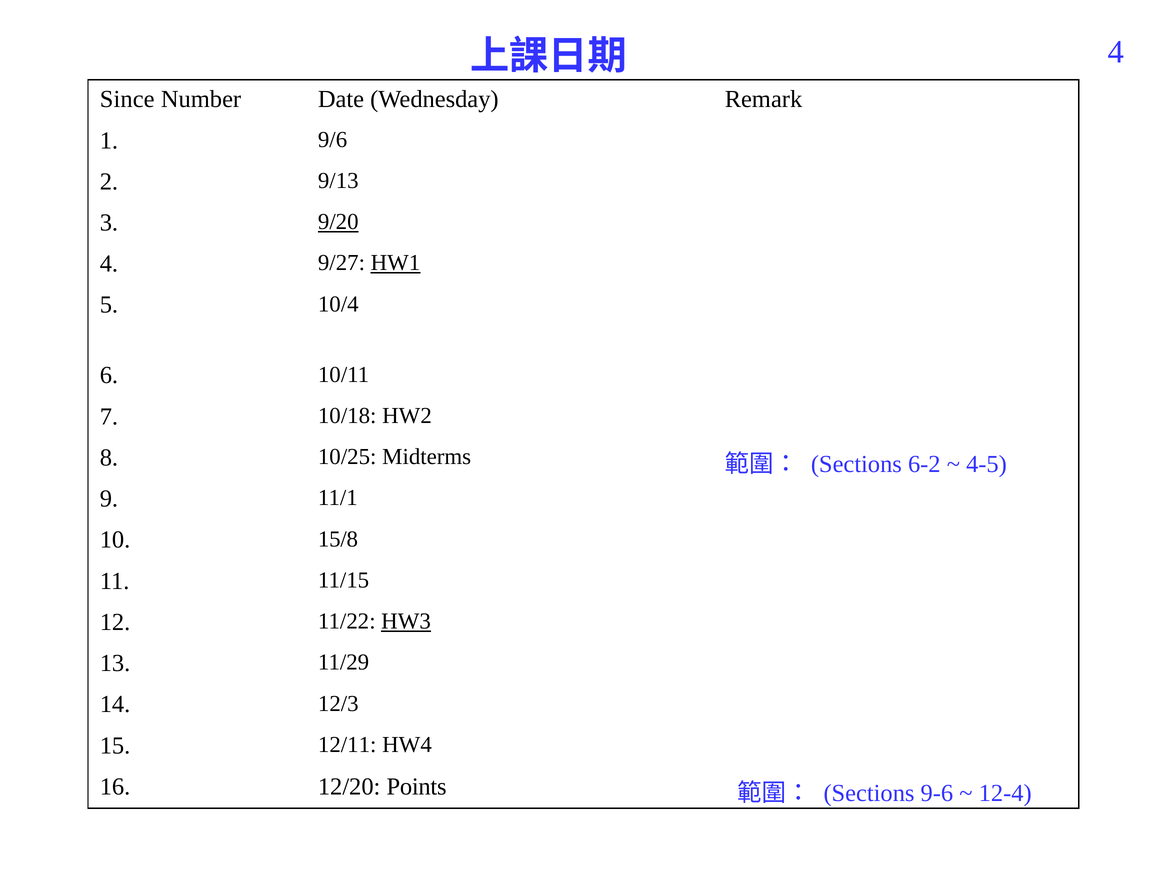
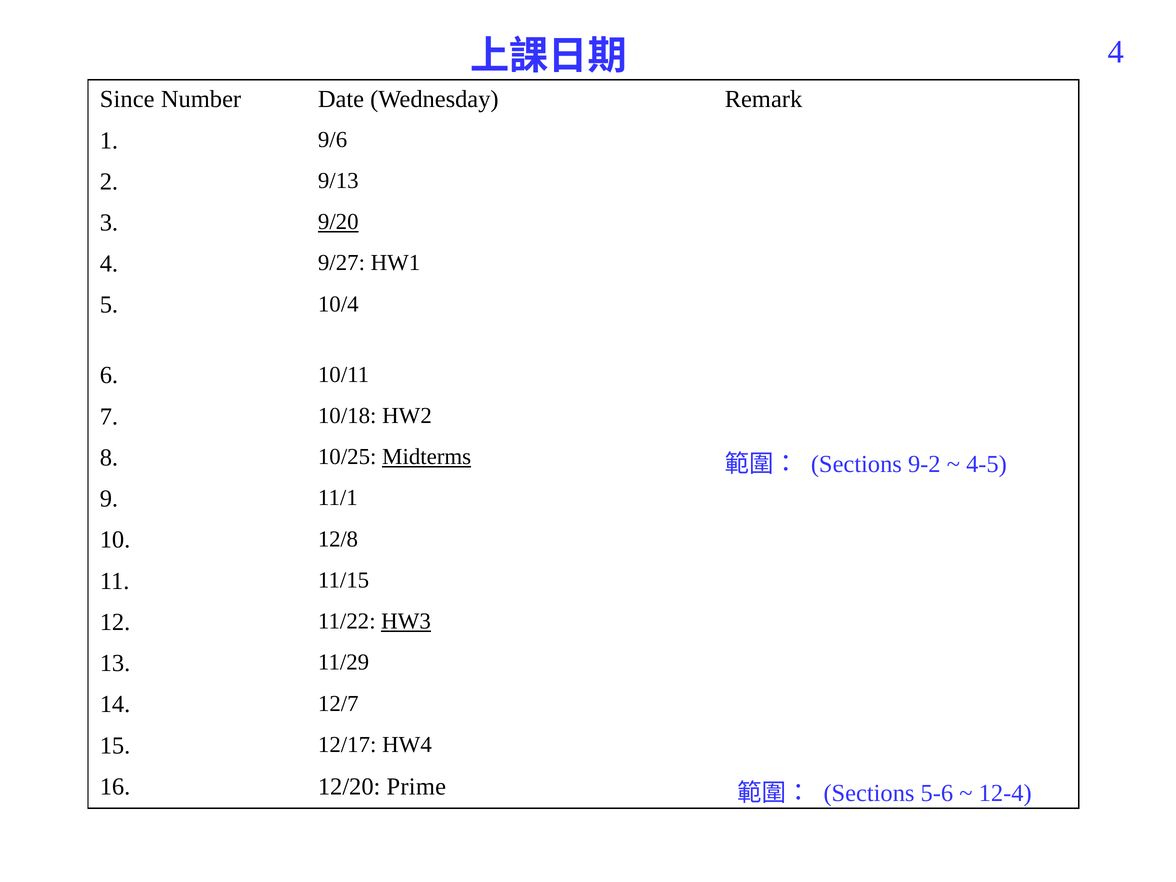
HW1 underline: present -> none
Midterms underline: none -> present
6-2: 6-2 -> 9-2
15/8: 15/8 -> 12/8
12/3: 12/3 -> 12/7
12/11: 12/11 -> 12/17
Points: Points -> Prime
9-6: 9-6 -> 5-6
